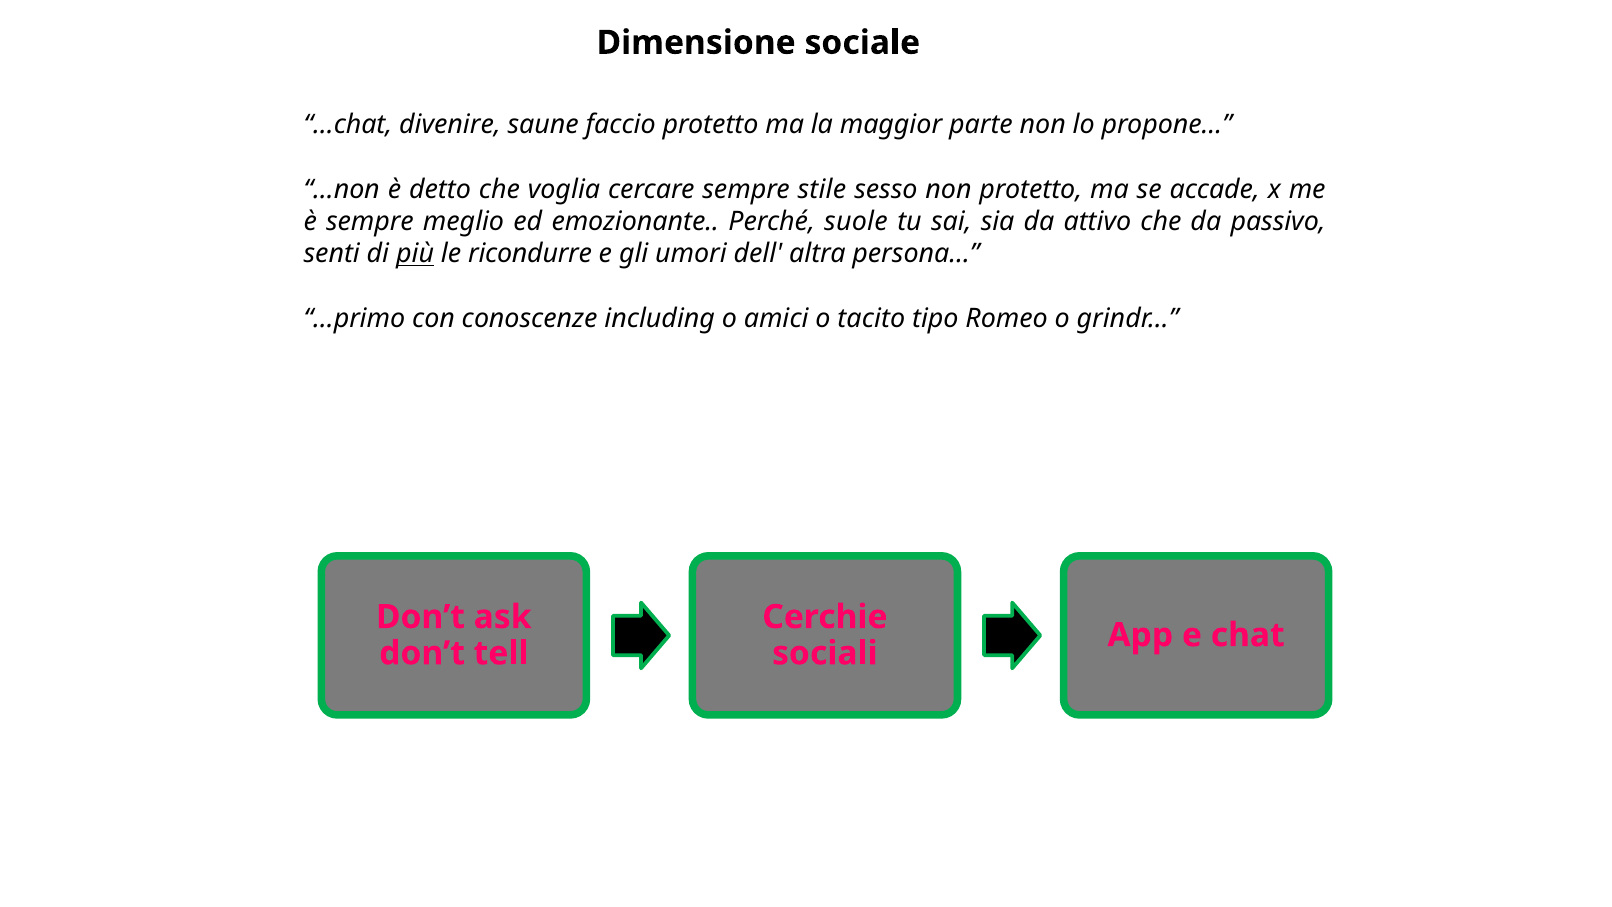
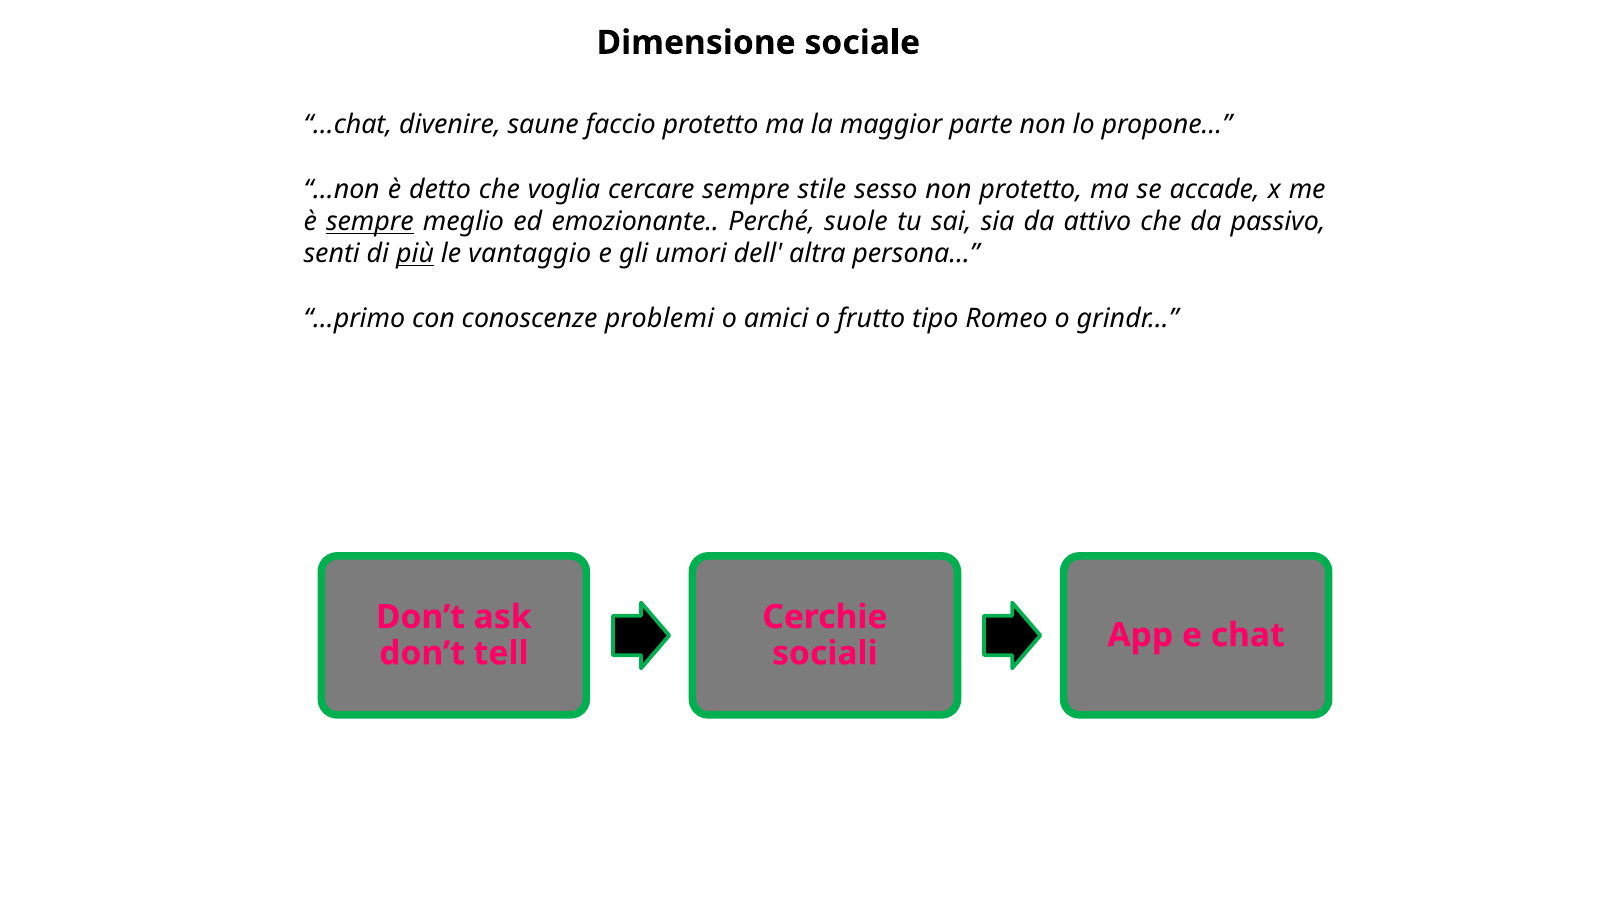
sempre at (370, 222) underline: none -> present
ricondurre: ricondurre -> vantaggio
including: including -> problemi
tacito: tacito -> frutto
